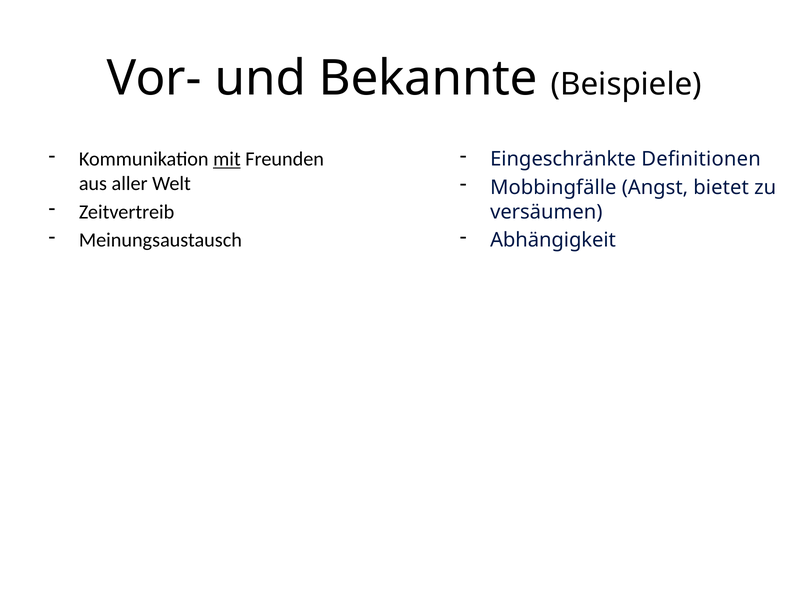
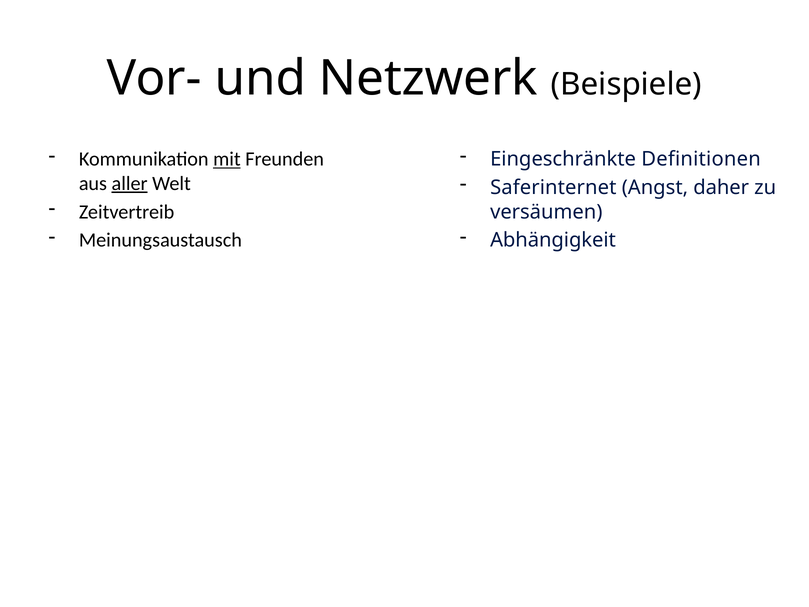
Bekannte: Bekannte -> Netzwerk
aller underline: none -> present
Mobbingfälle: Mobbingfälle -> Saferinternet
bietet: bietet -> daher
